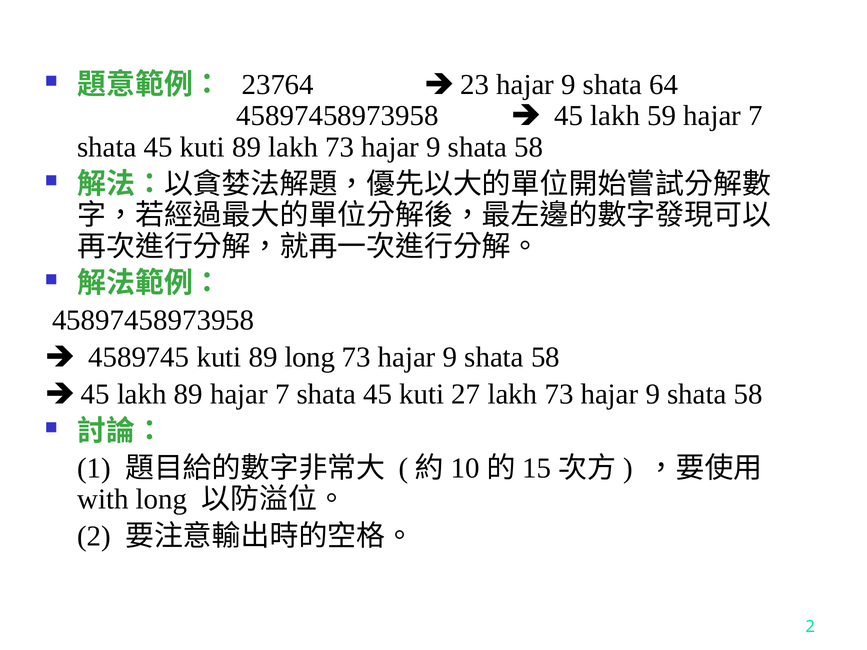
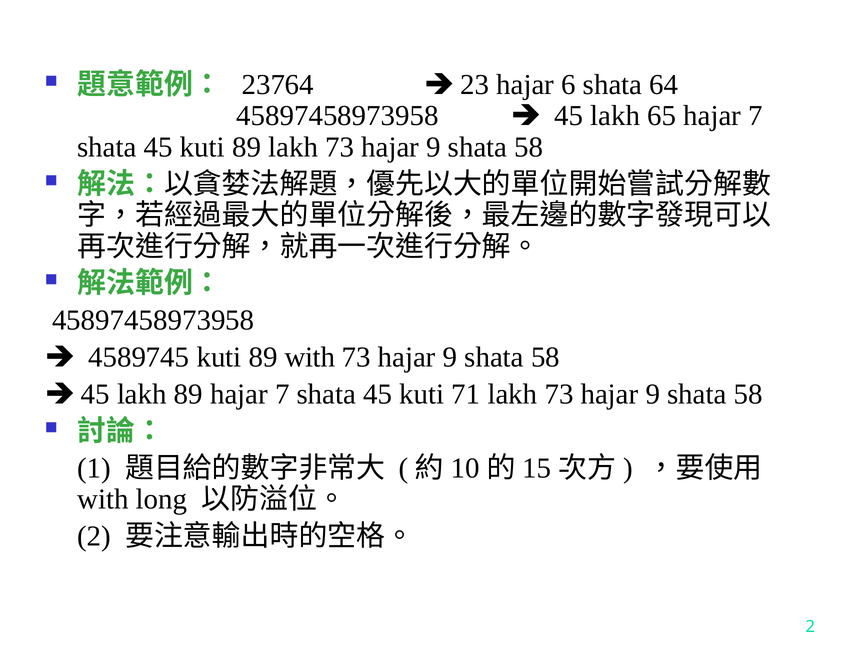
23 hajar 9: 9 -> 6
59: 59 -> 65
89 long: long -> with
27: 27 -> 71
